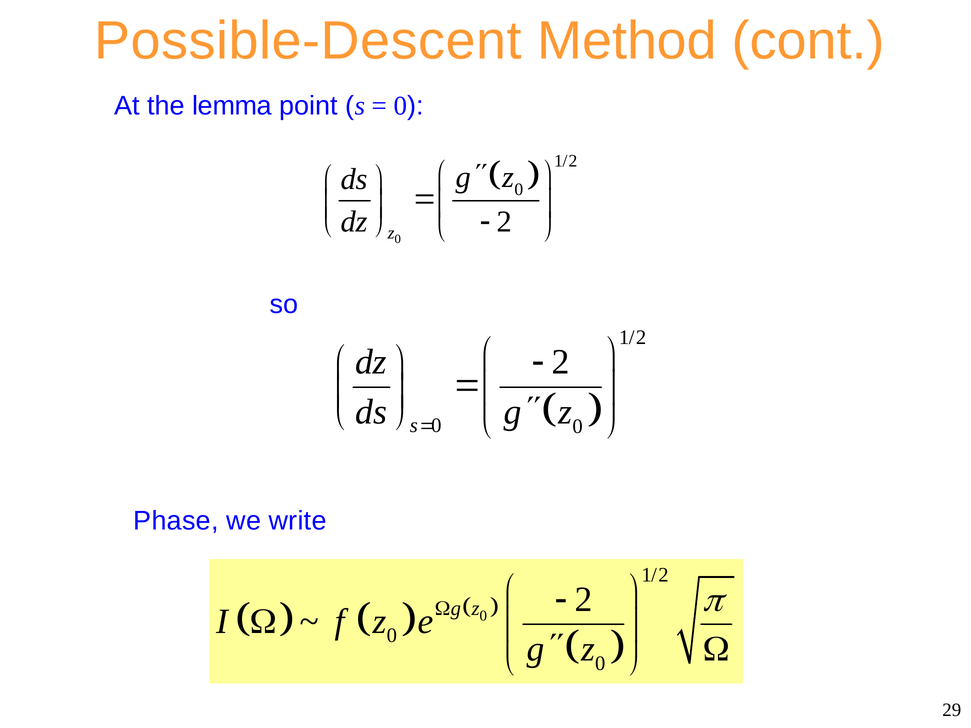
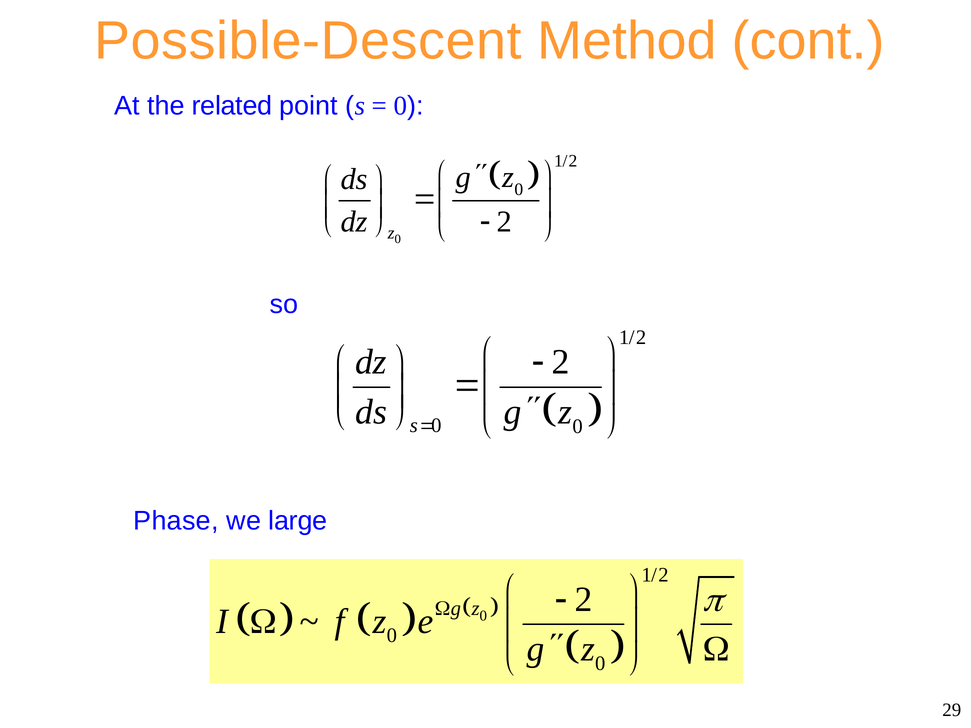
lemma: lemma -> related
write: write -> large
